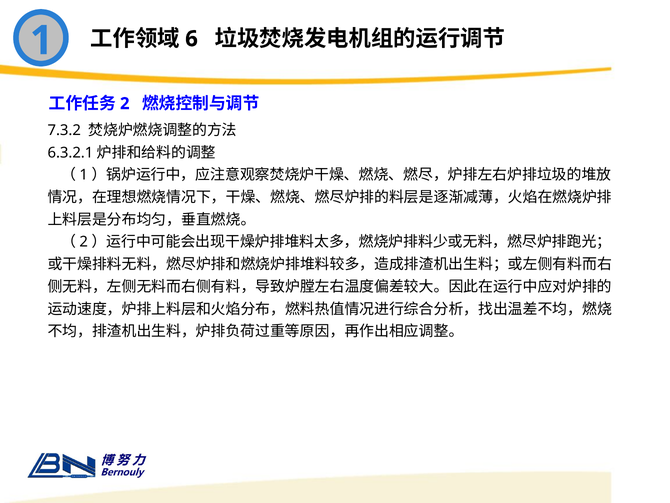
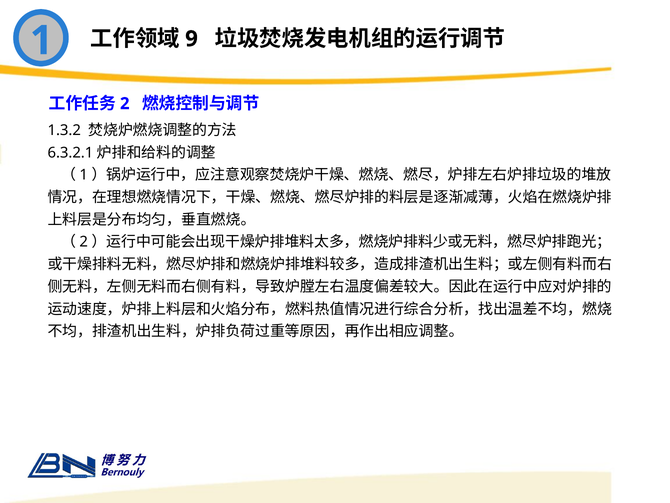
6: 6 -> 9
7.3.2: 7.3.2 -> 1.3.2
